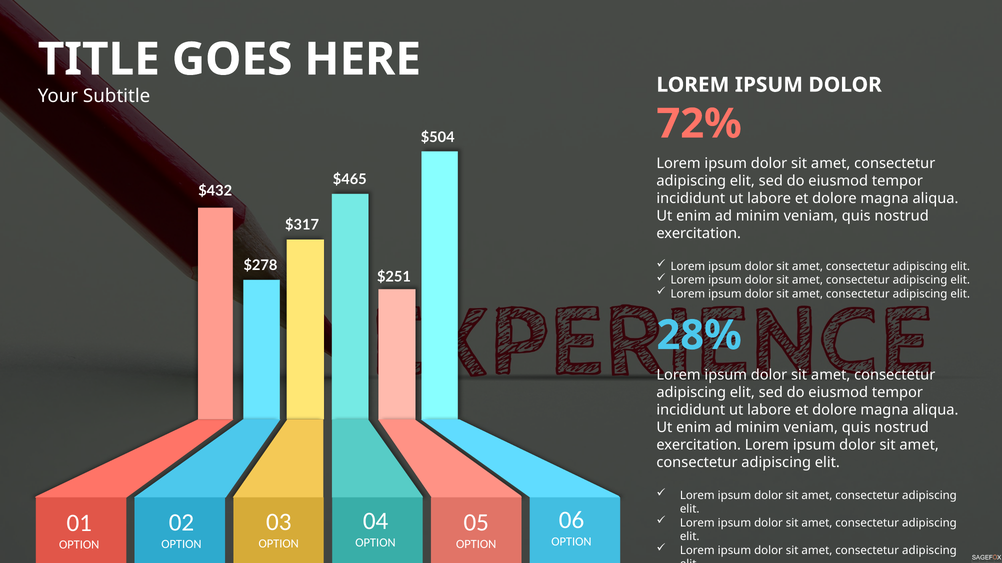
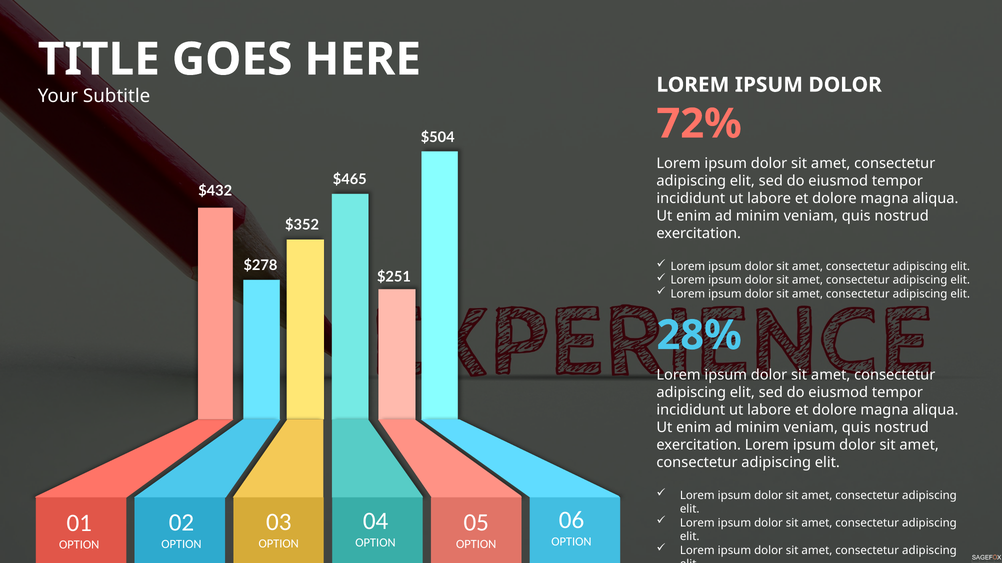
$317: $317 -> $352
